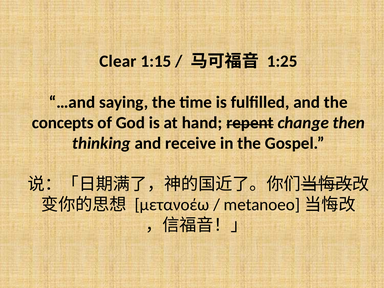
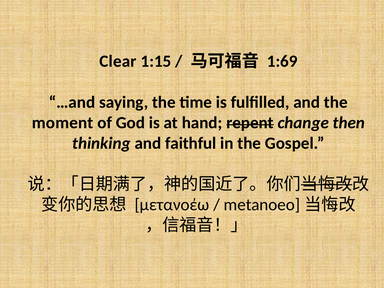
1:25: 1:25 -> 1:69
concepts: concepts -> moment
receive: receive -> faithful
